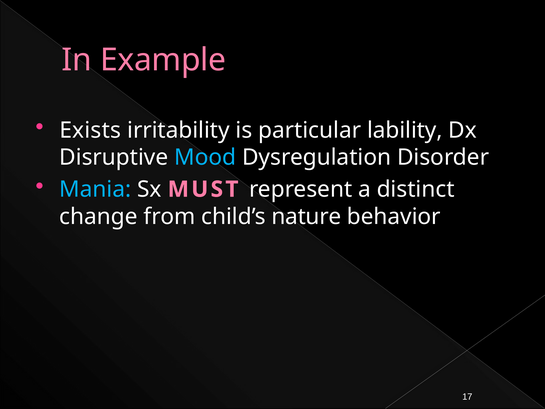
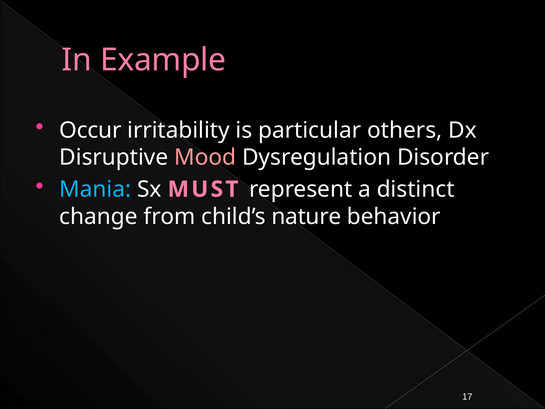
Exists: Exists -> Occur
lability: lability -> others
Mood colour: light blue -> pink
